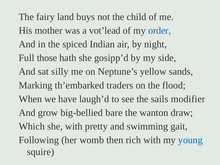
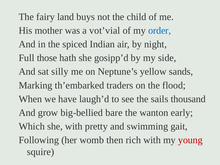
vot’lead: vot’lead -> vot’vial
modifier: modifier -> thousand
draw: draw -> early
young colour: blue -> red
